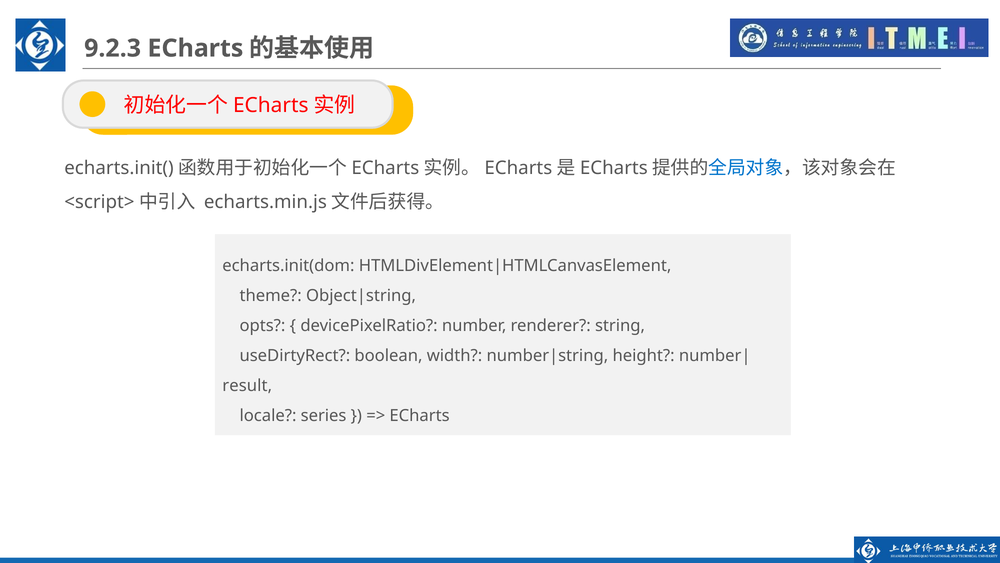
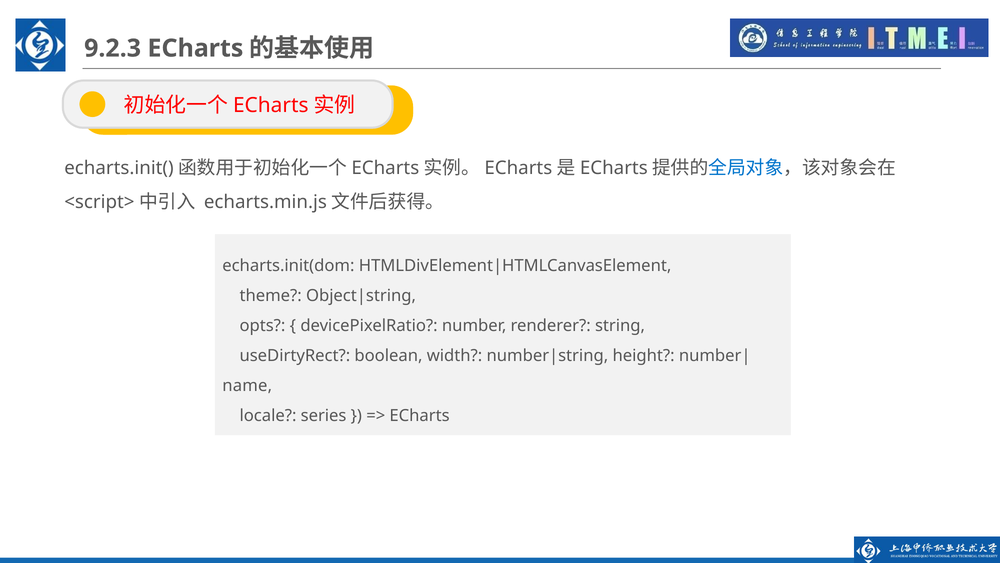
result: result -> name
